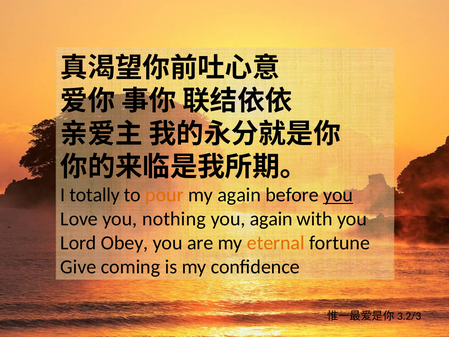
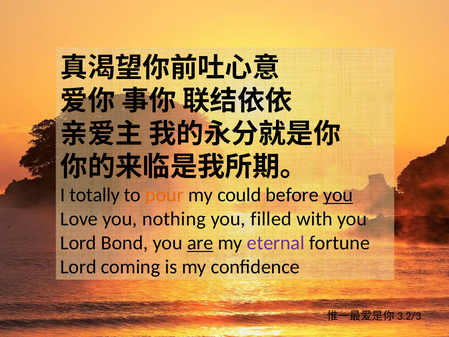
my again: again -> could
you again: again -> filled
Obey: Obey -> Bond
are underline: none -> present
eternal colour: orange -> purple
Give at (78, 267): Give -> Lord
